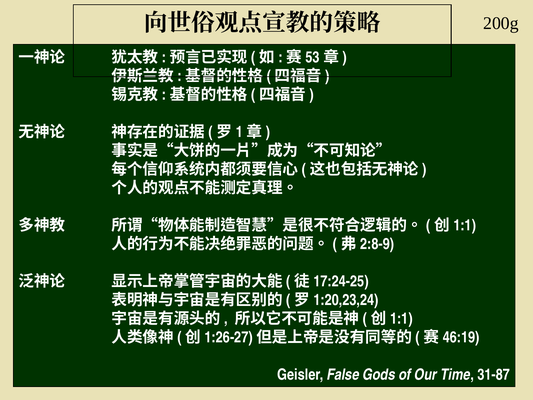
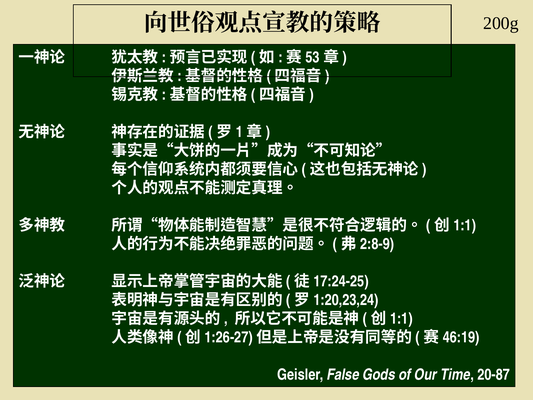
31-87: 31-87 -> 20-87
